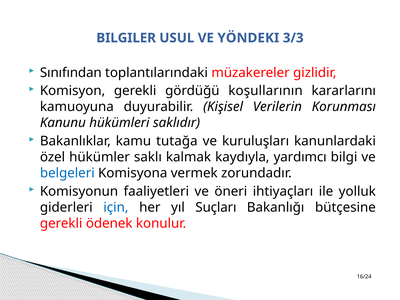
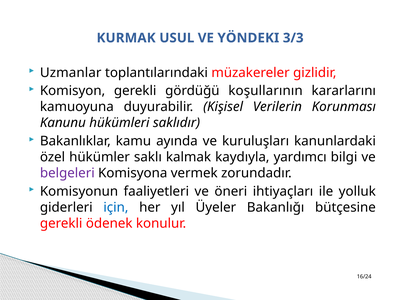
BILGILER: BILGILER -> KURMAK
Sınıfından: Sınıfından -> Uzmanlar
tutağa: tutağa -> ayında
belgeleri colour: blue -> purple
Suçları: Suçları -> Üyeler
